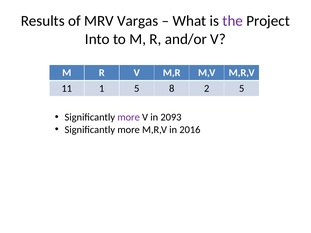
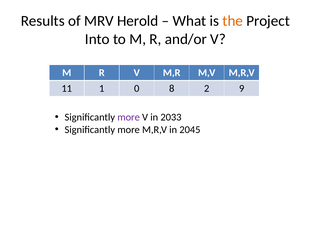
Vargas: Vargas -> Herold
the colour: purple -> orange
1 5: 5 -> 0
2 5: 5 -> 9
2093: 2093 -> 2033
2016: 2016 -> 2045
